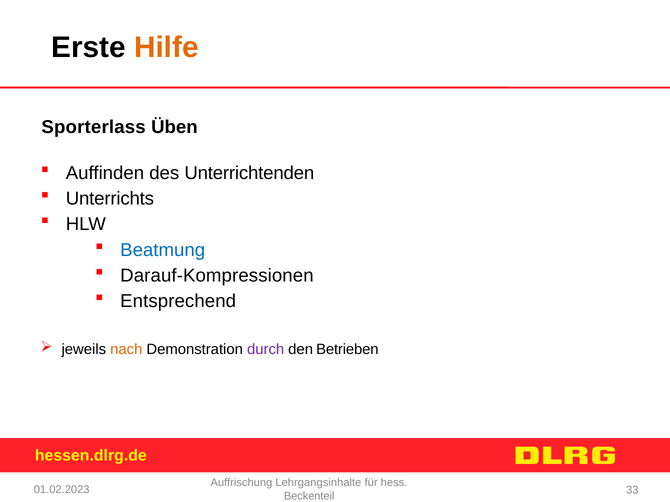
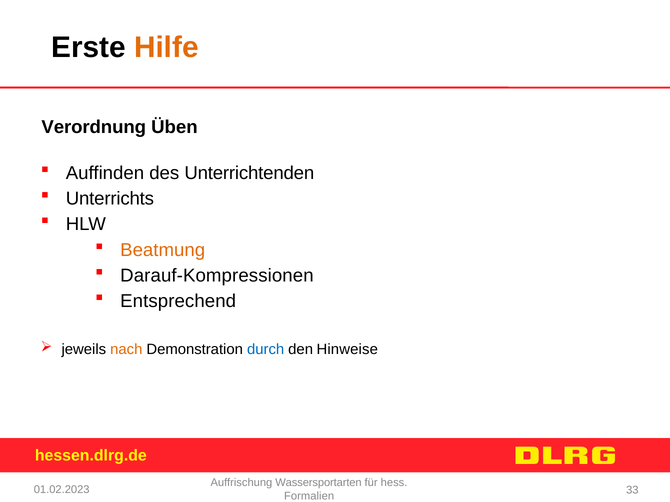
Sporterlass: Sporterlass -> Verordnung
Beatmung colour: blue -> orange
durch colour: purple -> blue
Betrieben: Betrieben -> Hinweise
Lehrgangsinhalte: Lehrgangsinhalte -> Wassersportarten
Beckenteil: Beckenteil -> Formalien
